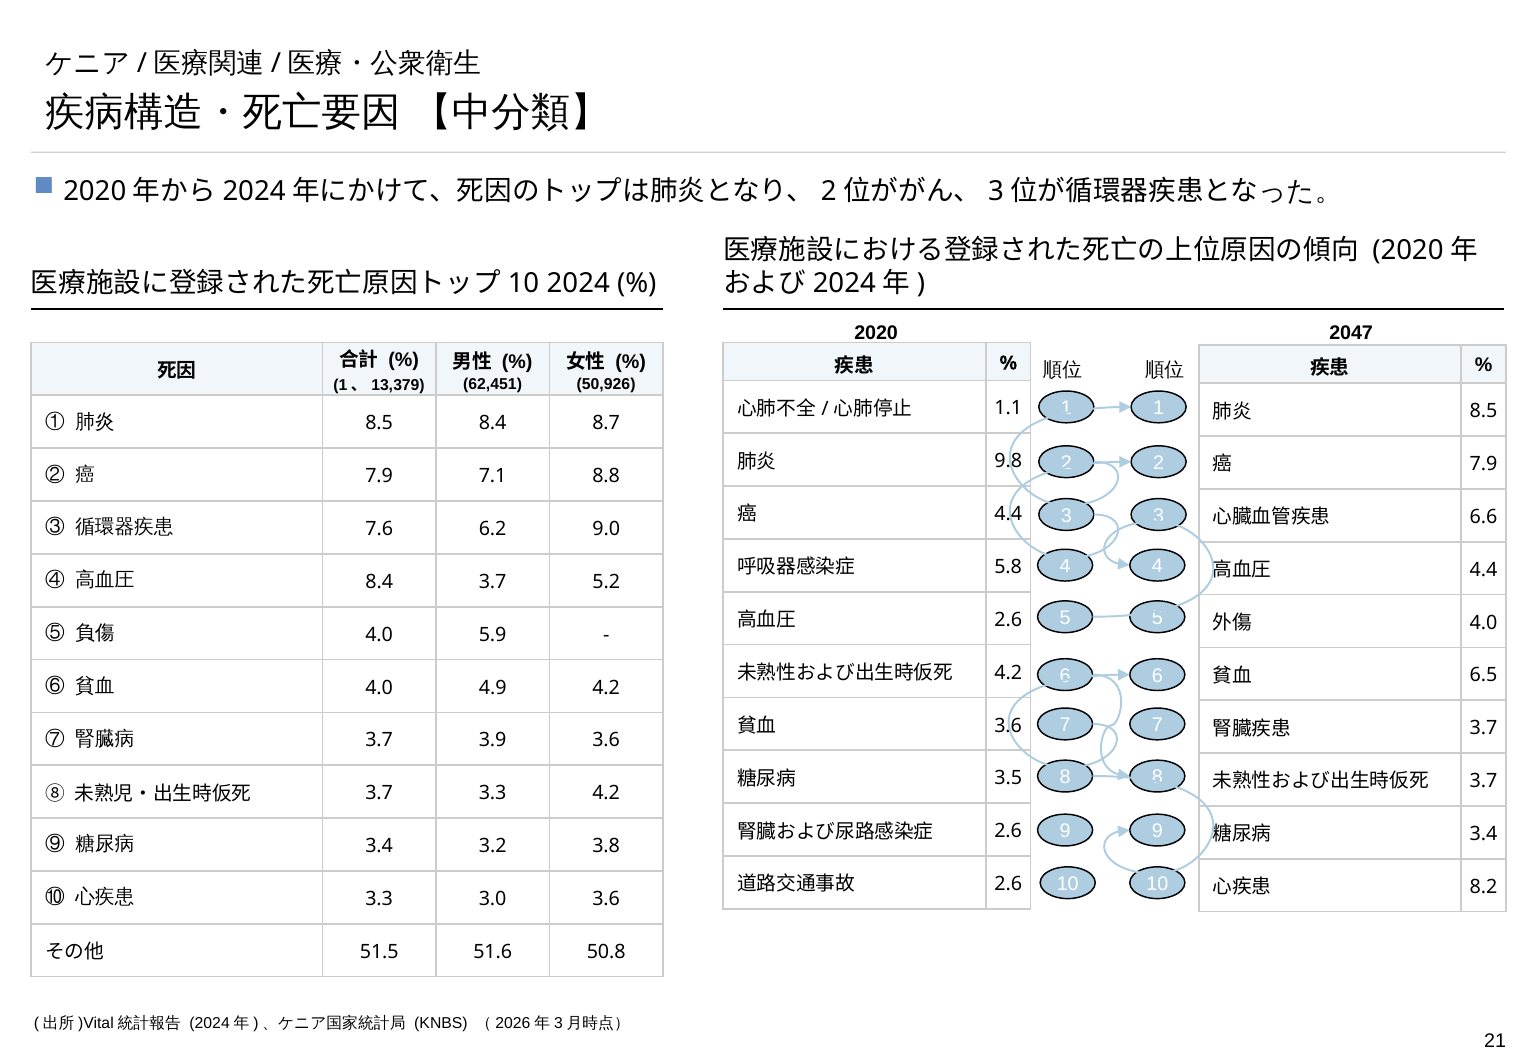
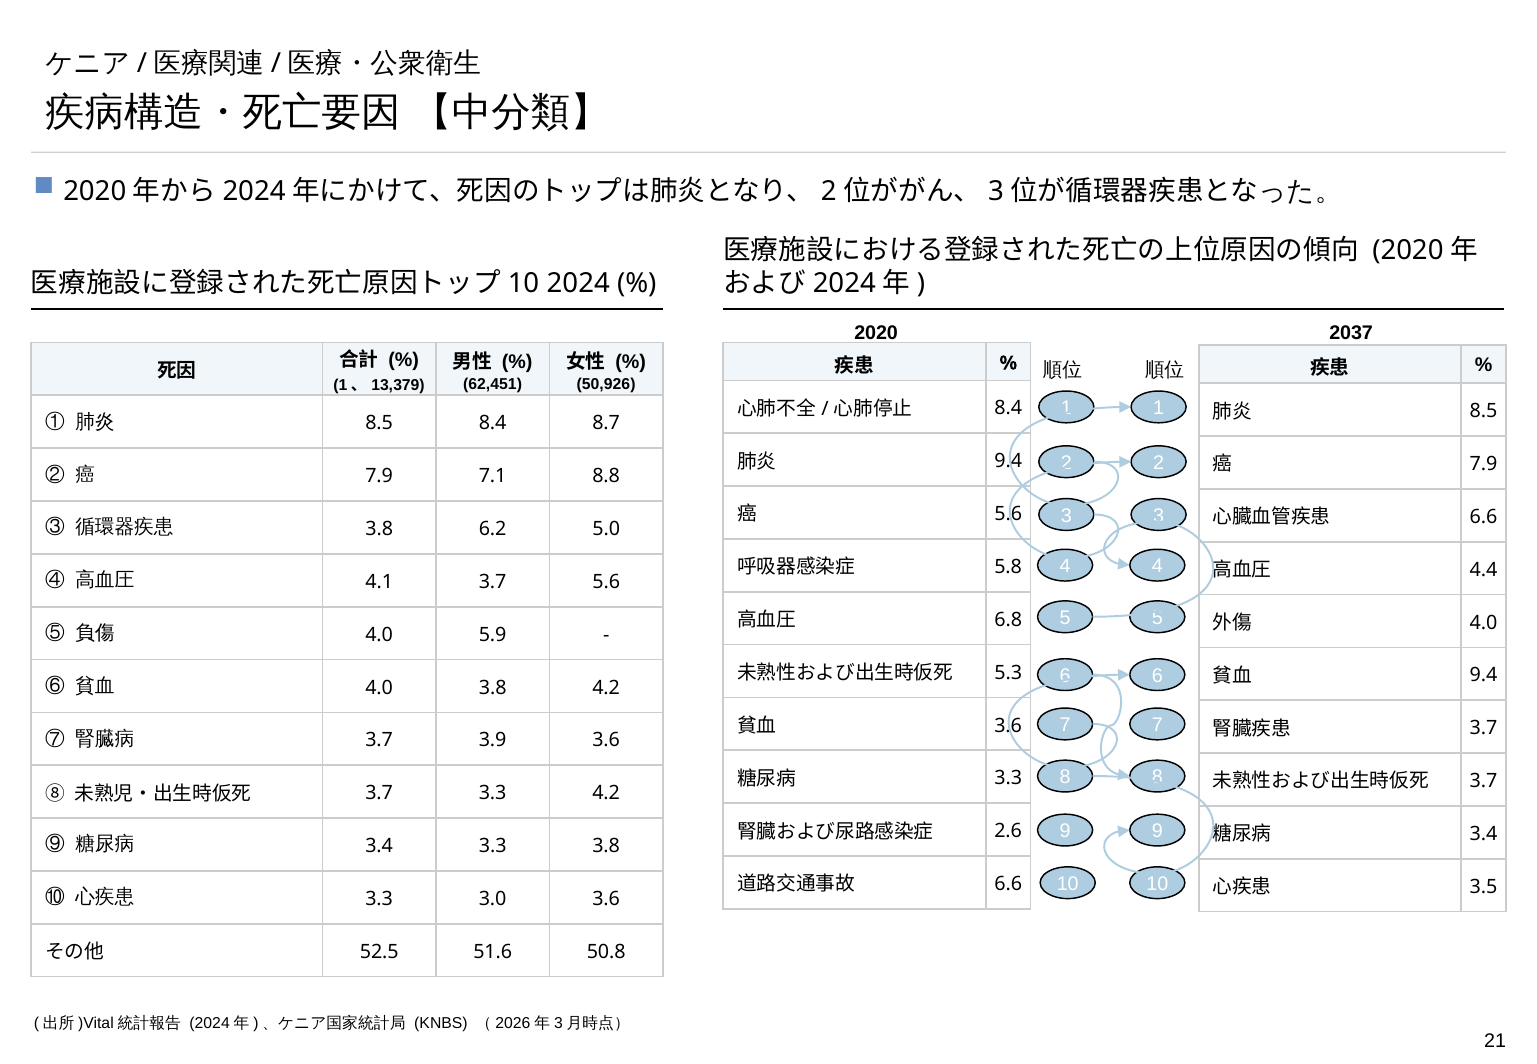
2047: 2047 -> 2037
1.1 at (1008, 409): 1.1 -> 8.4
9.8 at (1008, 461): 9.8 -> 9.4
4.4 at (1008, 514): 4.4 -> 5.6
7.6 at (379, 529): 7.6 -> 3.8
9.0: 9.0 -> 5.0
8.4 at (379, 582): 8.4 -> 4.1
3.7 5.2: 5.2 -> 5.6
2.6 at (1008, 620): 2.6 -> 6.8
4.2 at (1008, 673): 4.2 -> 5.3
6.5 at (1484, 675): 6.5 -> 9.4
4.0 4.9: 4.9 -> 3.8
3.5 at (1008, 778): 3.5 -> 3.3
3.4 3.2: 3.2 -> 3.3
2.6 at (1008, 884): 2.6 -> 6.6
8.2: 8.2 -> 3.5
51.5: 51.5 -> 52.5
